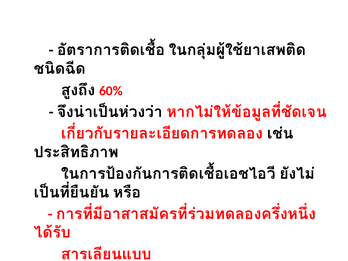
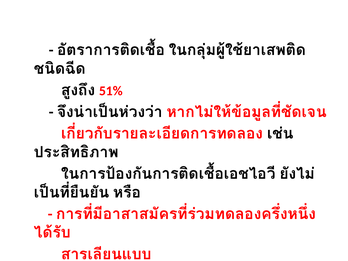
60%: 60% -> 51%
